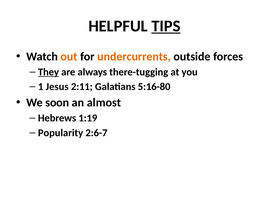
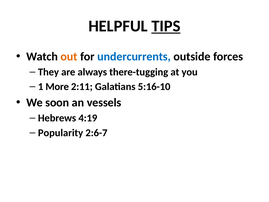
undercurrents colour: orange -> blue
They underline: present -> none
Jesus: Jesus -> More
5:16-80: 5:16-80 -> 5:16-10
almost: almost -> vessels
1:19: 1:19 -> 4:19
